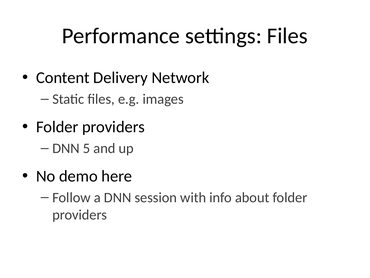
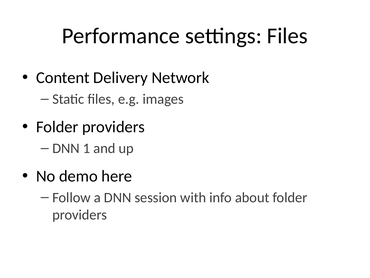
5: 5 -> 1
